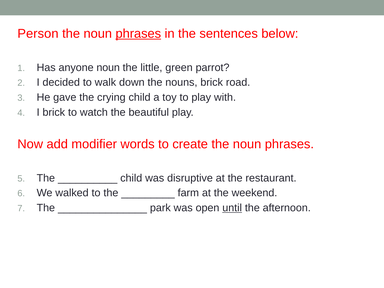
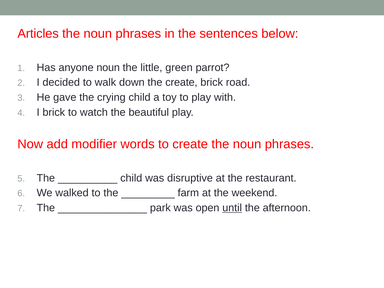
Person: Person -> Articles
phrases at (138, 34) underline: present -> none
the nouns: nouns -> create
